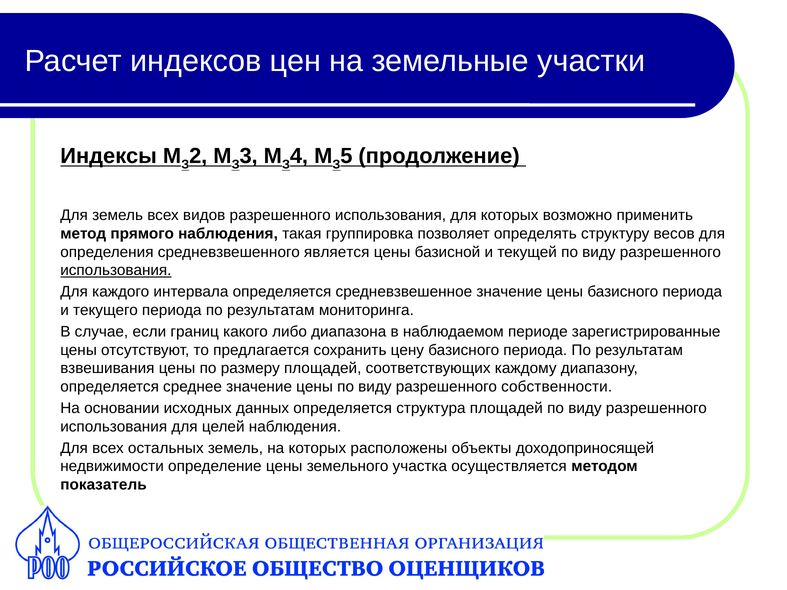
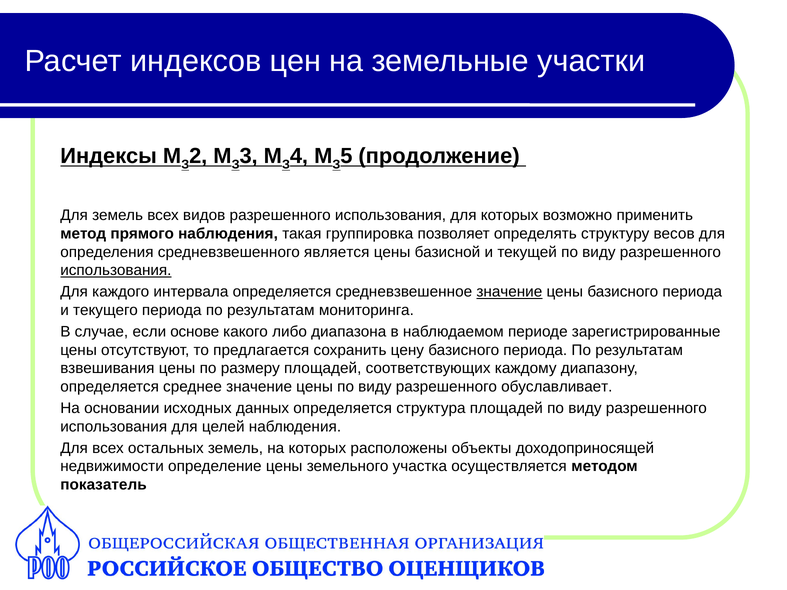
значение at (509, 292) underline: none -> present
границ: границ -> основе
собственности: собственности -> обуславливает
